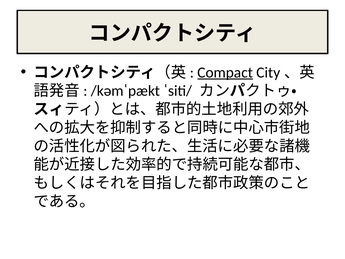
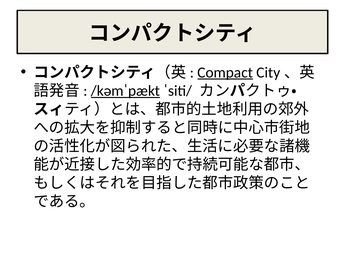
/kəmˈpækt underline: none -> present
